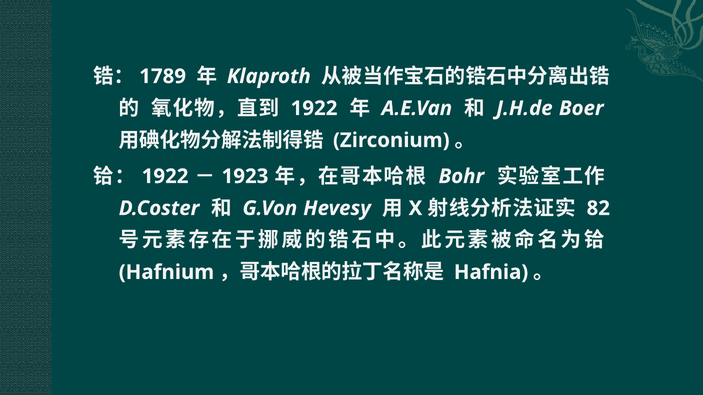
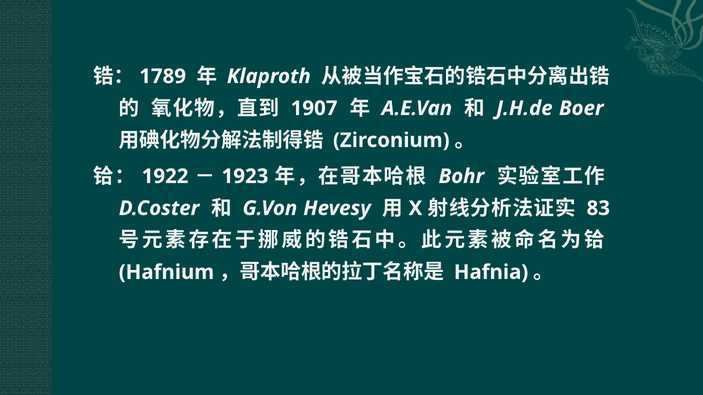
1922 at (314, 108): 1922 -> 1907
82: 82 -> 83
